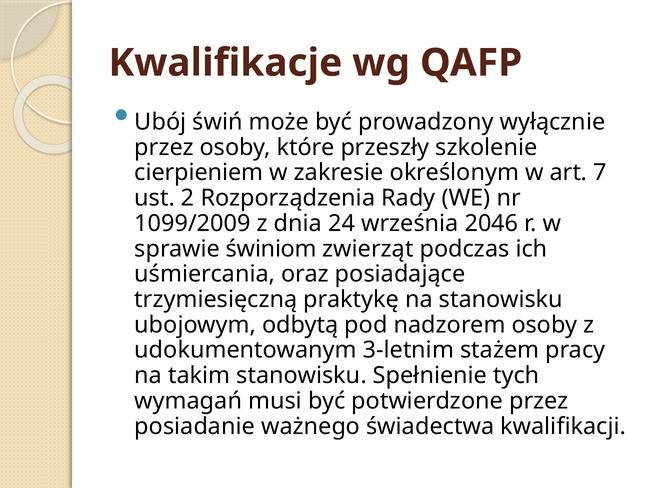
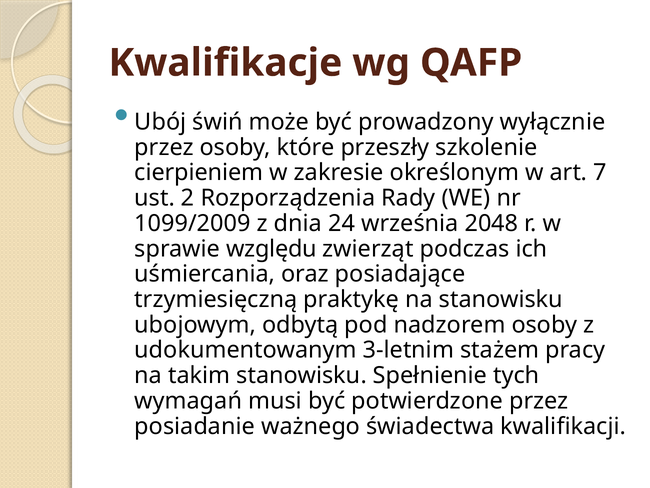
2046: 2046 -> 2048
świniom: świniom -> względu
